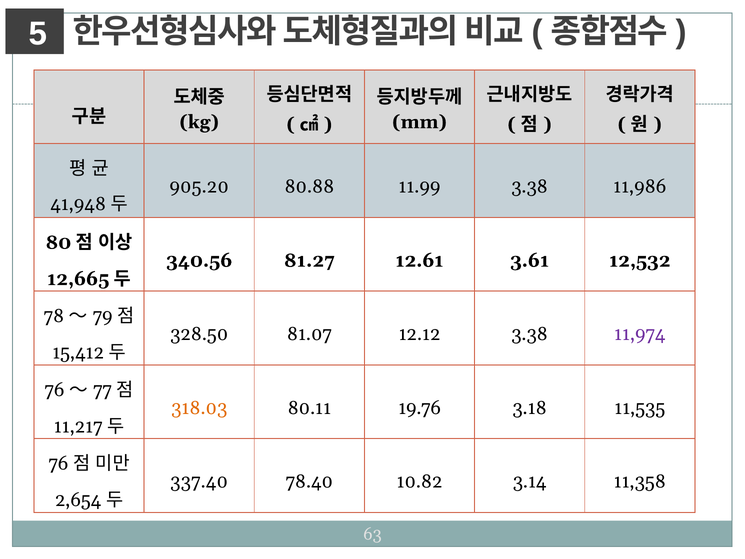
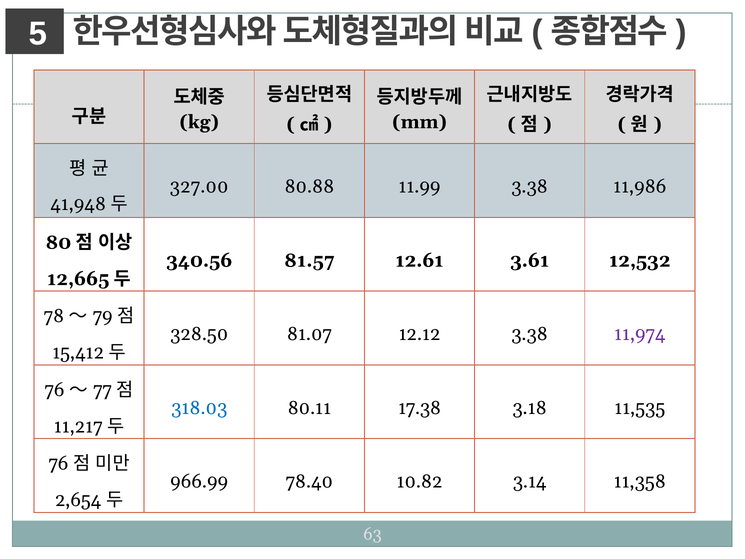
905.20: 905.20 -> 327.00
81.27: 81.27 -> 81.57
318.03 colour: orange -> blue
19.76: 19.76 -> 17.38
337.40: 337.40 -> 966.99
